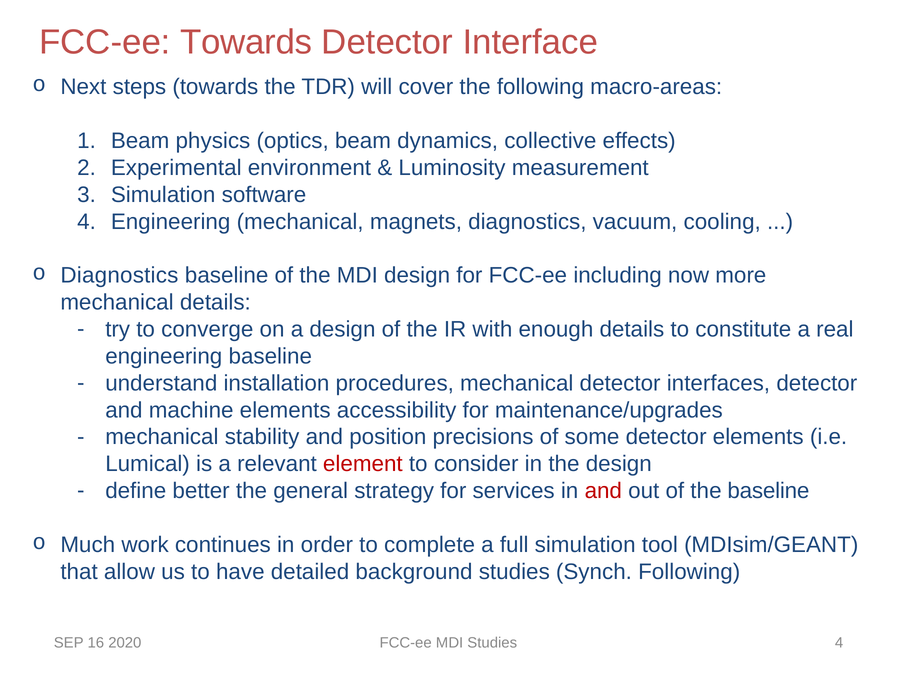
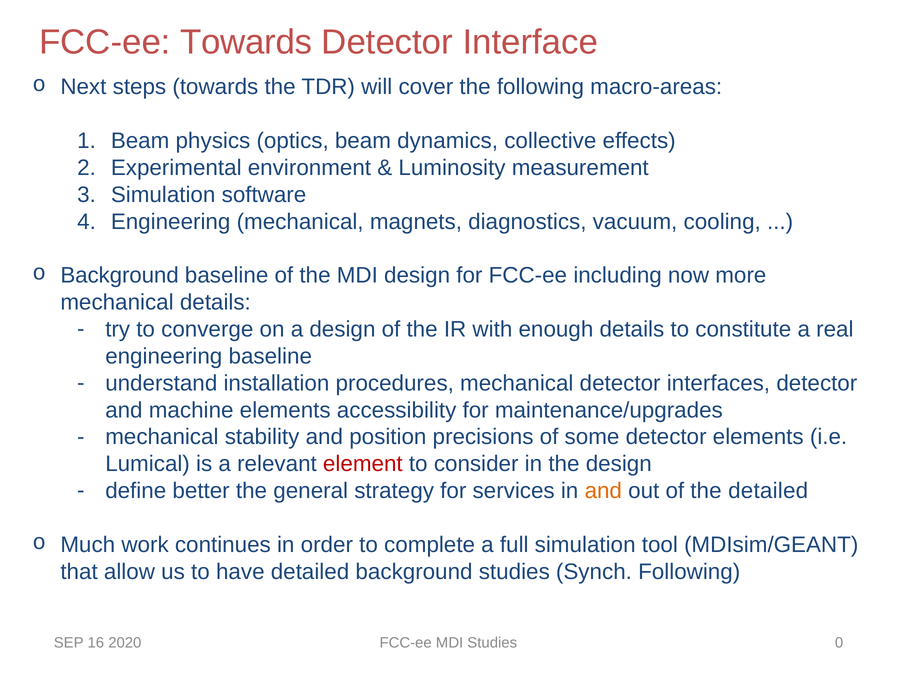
Diagnostics at (119, 275): Diagnostics -> Background
and at (603, 491) colour: red -> orange
the baseline: baseline -> detailed
Studies 4: 4 -> 0
